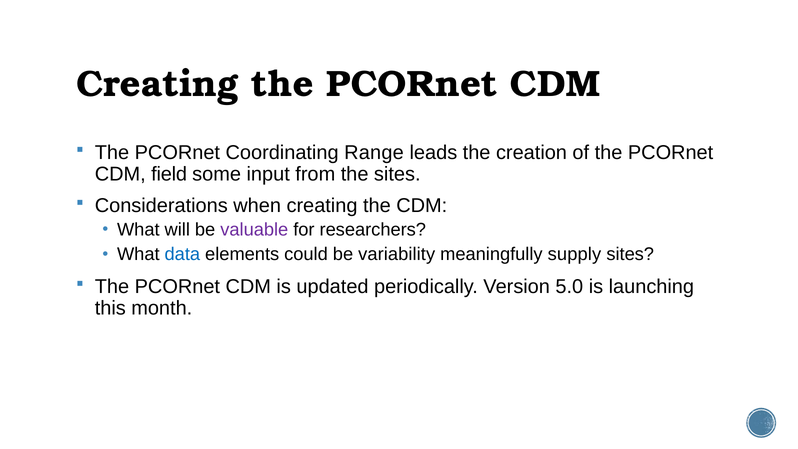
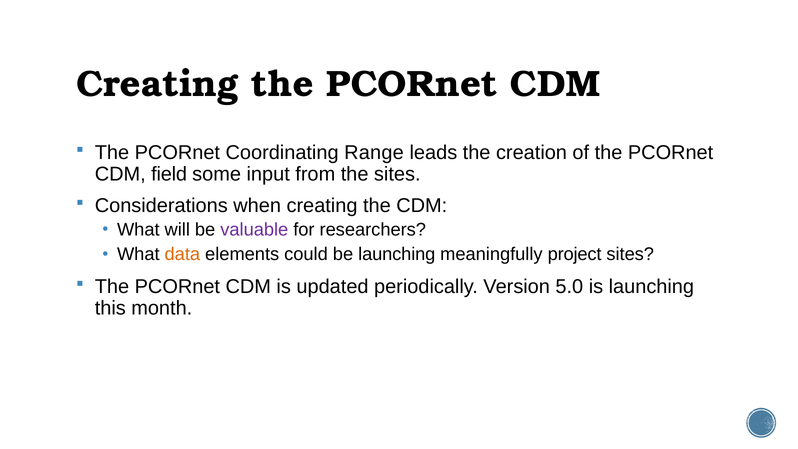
data colour: blue -> orange
be variability: variability -> launching
supply: supply -> project
